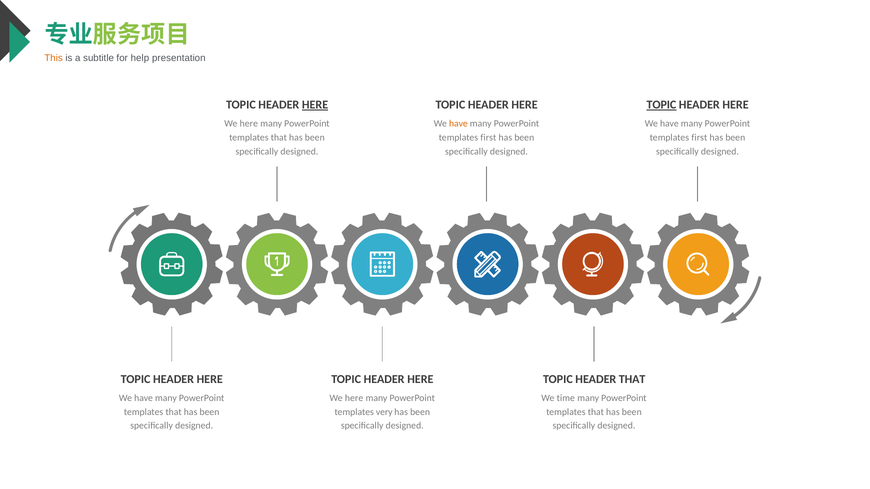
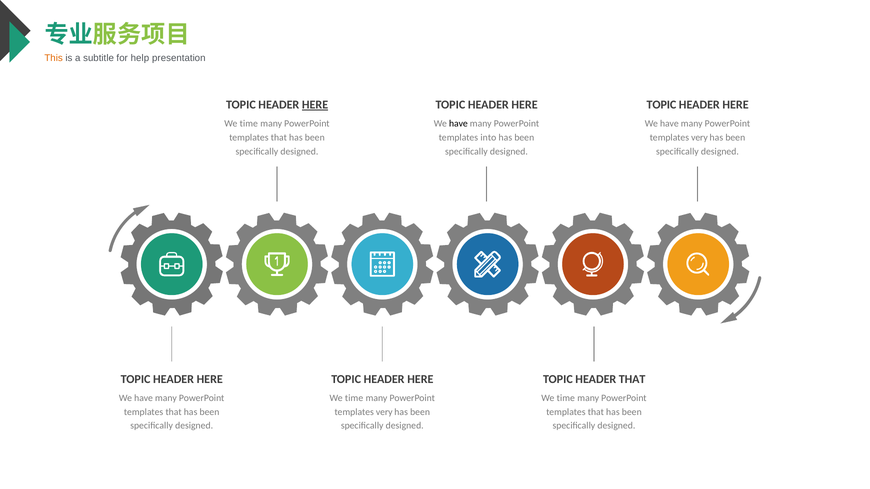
TOPIC at (661, 105) underline: present -> none
here at (249, 124): here -> time
have at (458, 124) colour: orange -> black
first at (488, 138): first -> into
first at (699, 138): first -> very
here at (354, 398): here -> time
